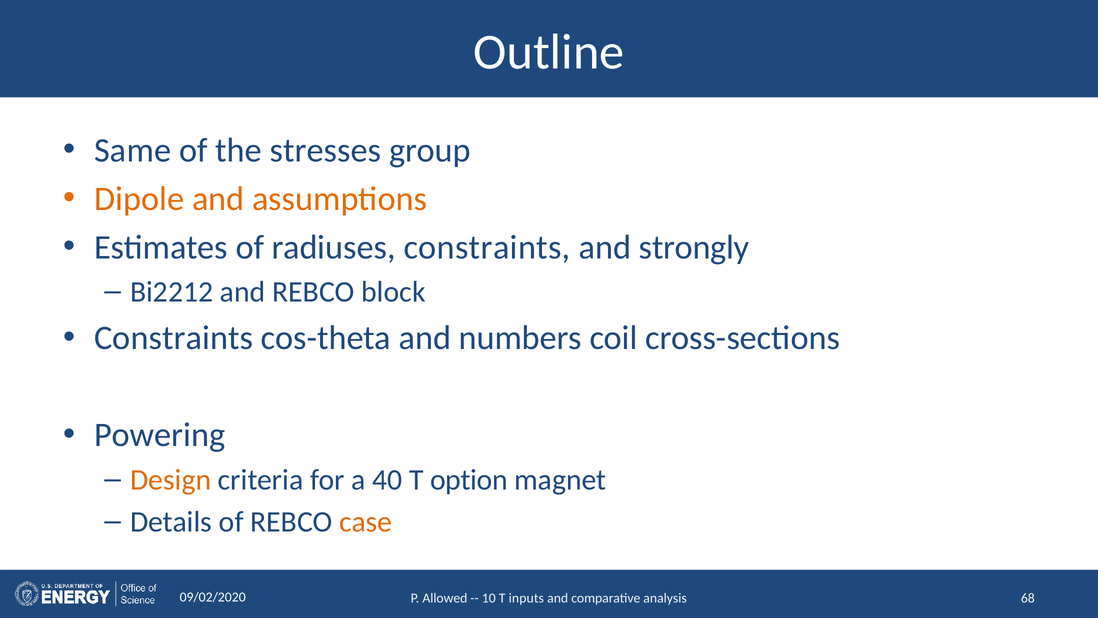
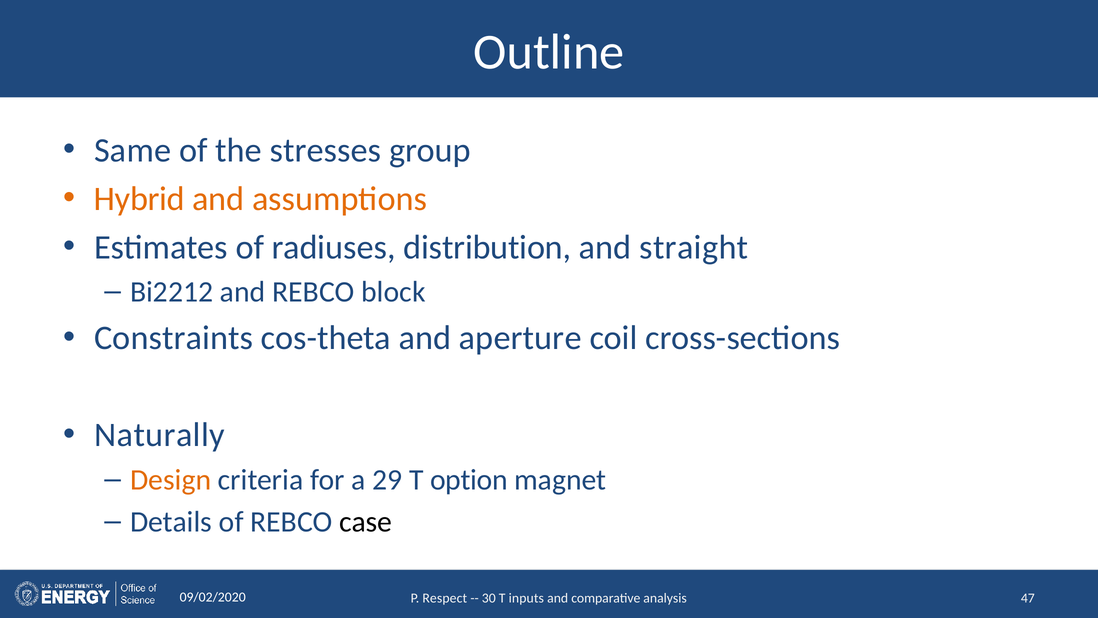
Dipole: Dipole -> Hybrid
radiuses constraints: constraints -> distribution
strongly: strongly -> straight
numbers: numbers -> aperture
Powering: Powering -> Naturally
40: 40 -> 29
case colour: orange -> black
Allowed: Allowed -> Respect
10: 10 -> 30
68: 68 -> 47
